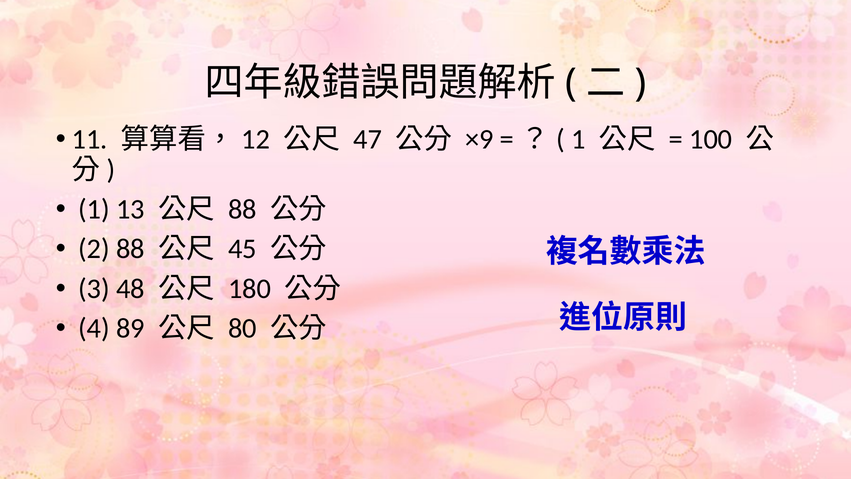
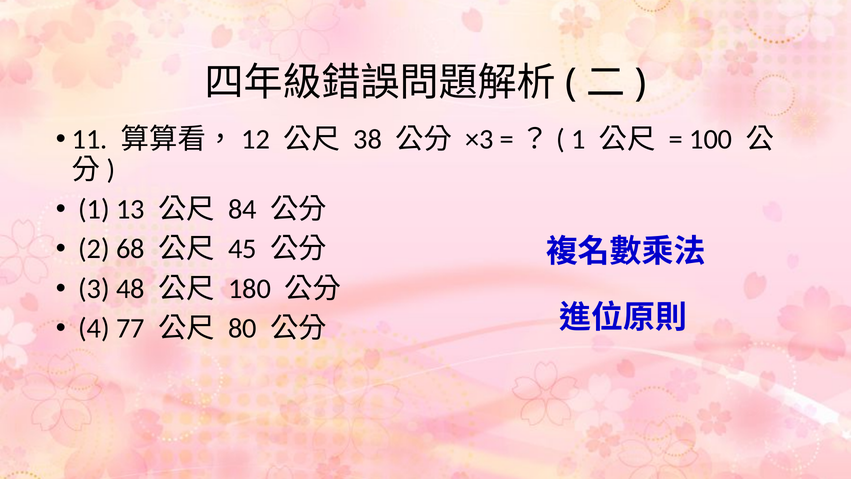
47: 47 -> 38
×9: ×9 -> ×3
88 at (242, 209): 88 -> 84
2 88: 88 -> 68
89: 89 -> 77
